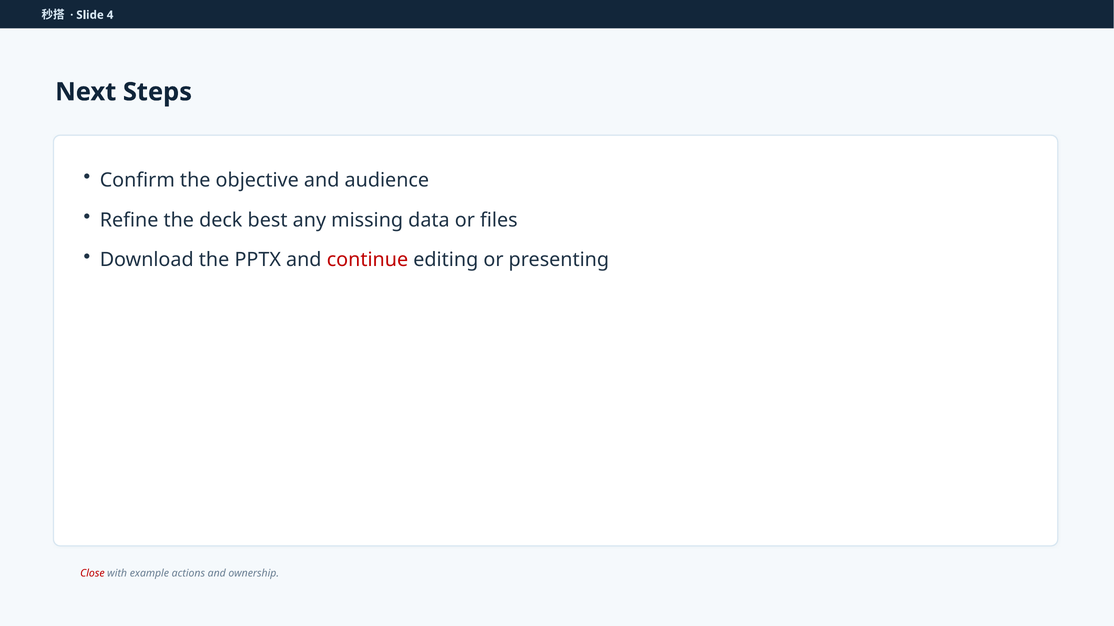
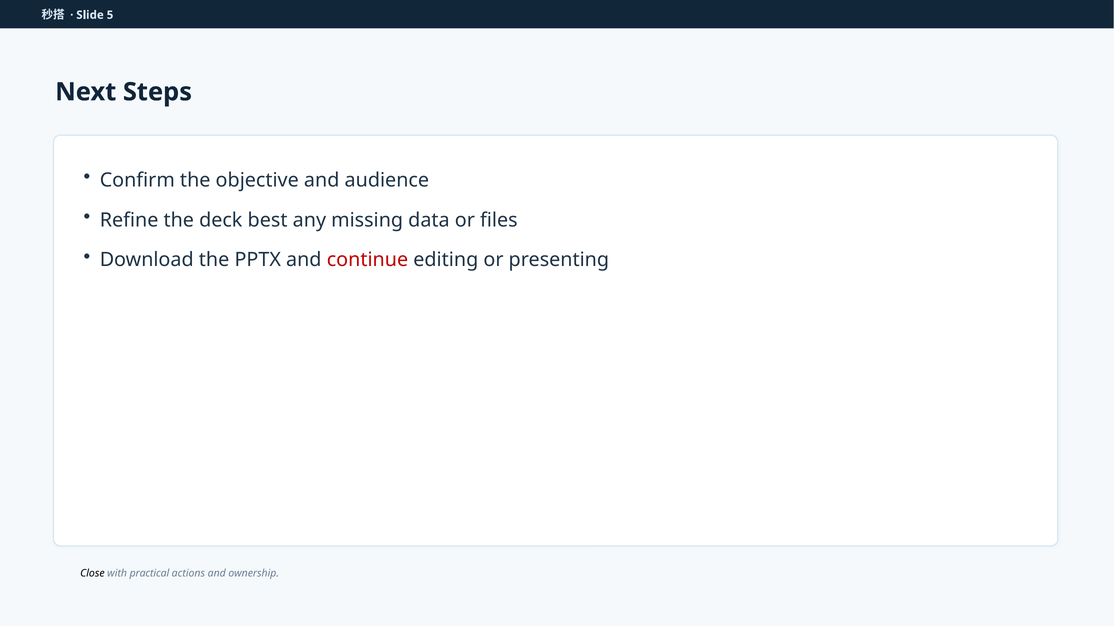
4: 4 -> 5
Close colour: red -> black
example: example -> practical
